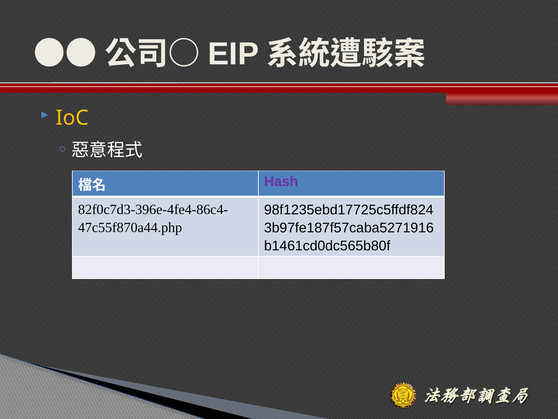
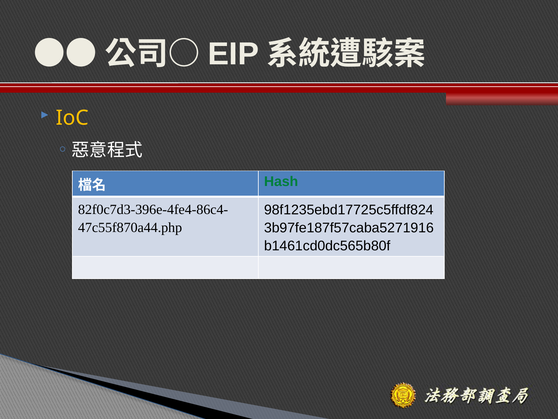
Hash colour: purple -> green
